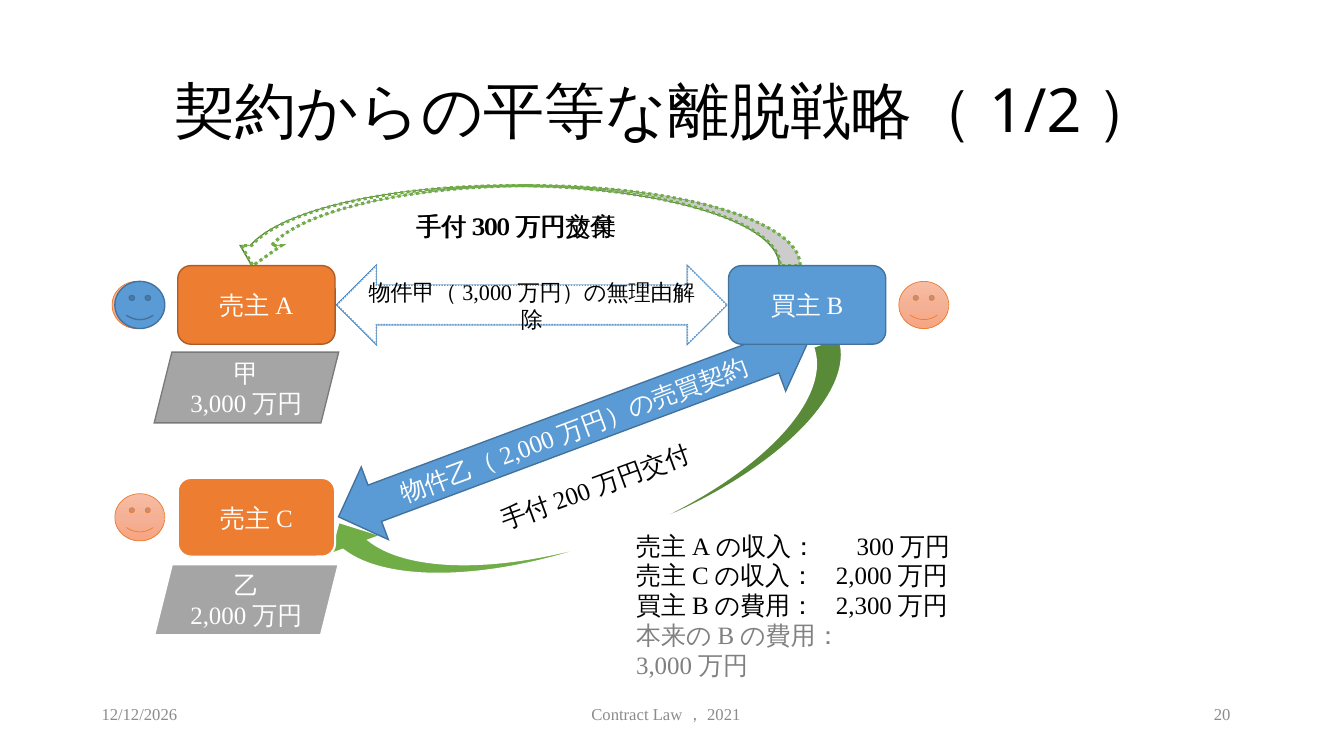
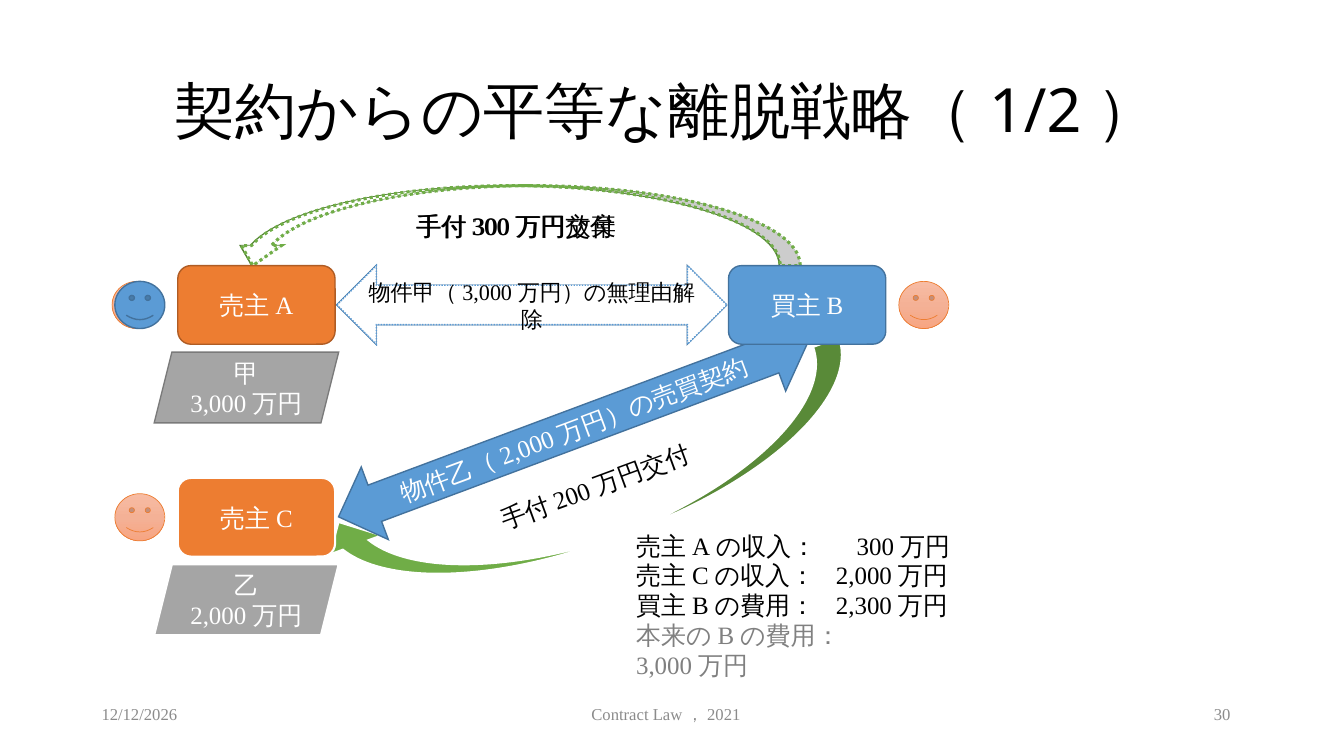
20: 20 -> 30
